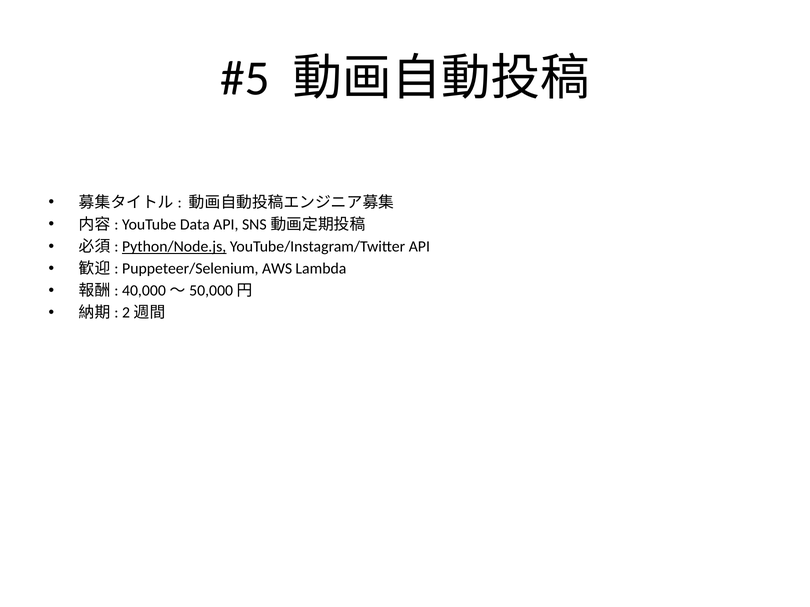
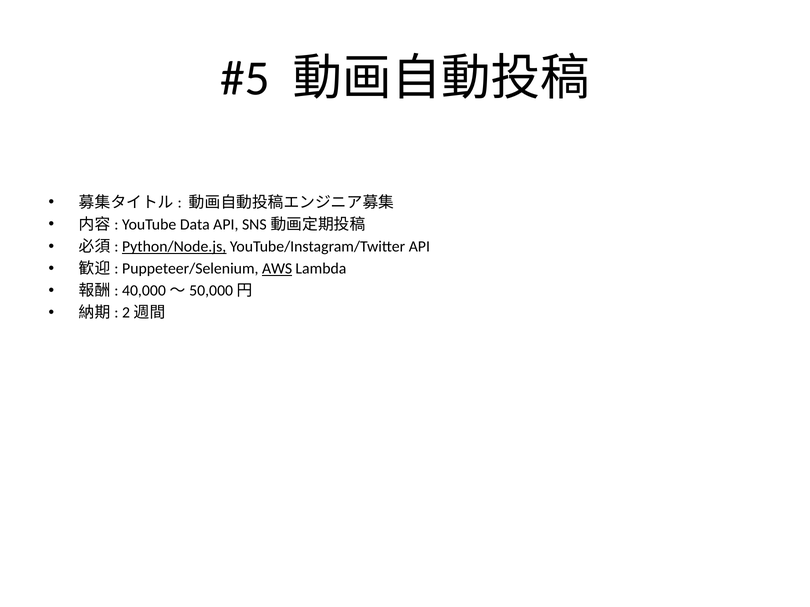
AWS underline: none -> present
